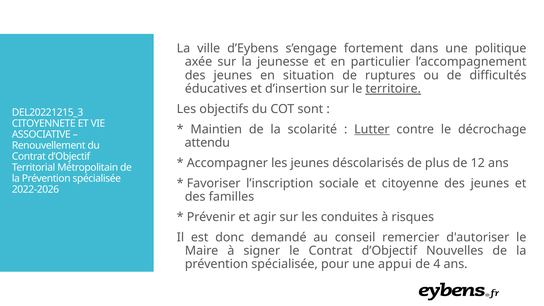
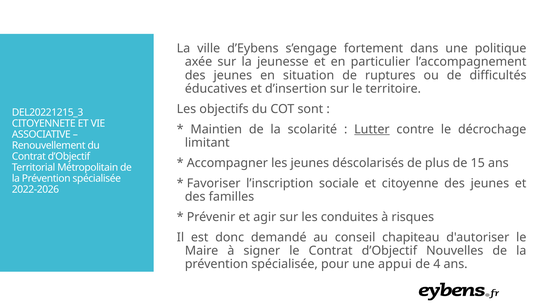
territoire underline: present -> none
attendu: attendu -> limitant
12: 12 -> 15
remercier: remercier -> chapiteau
